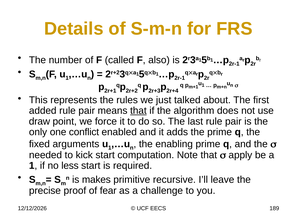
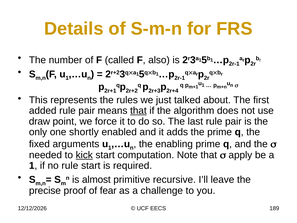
conflict: conflict -> shortly
kick underline: none -> present
no less: less -> rule
makes: makes -> almost
